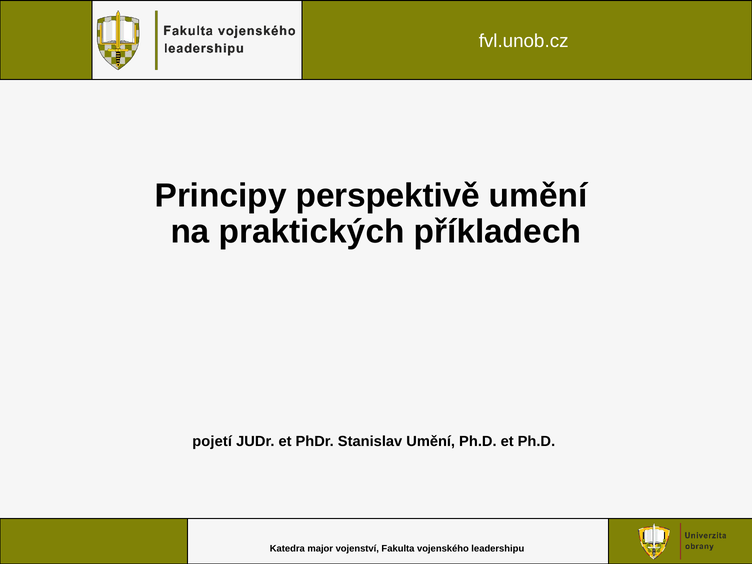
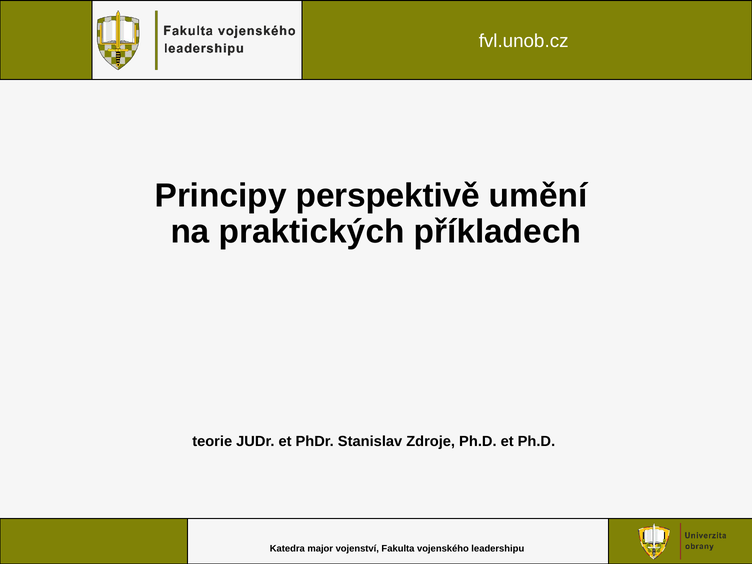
pojetí: pojetí -> teorie
Stanislav Umění: Umění -> Zdroje
